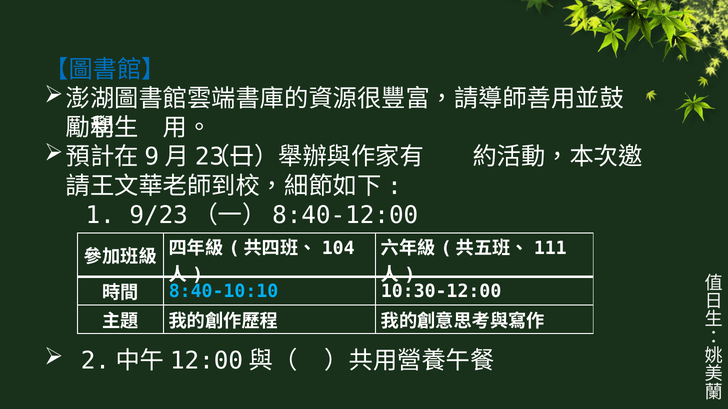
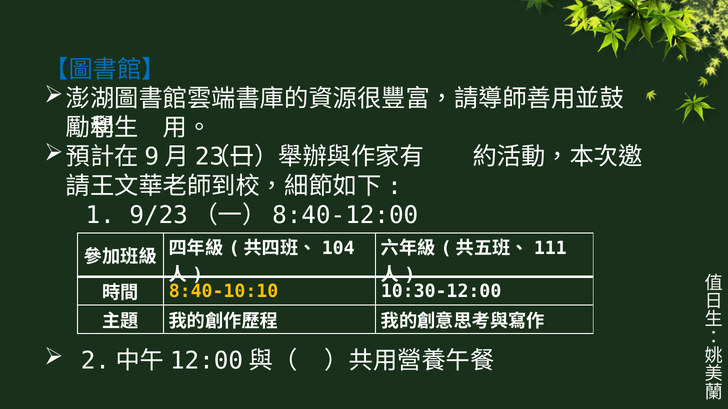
8:40-10:10 colour: light blue -> yellow
